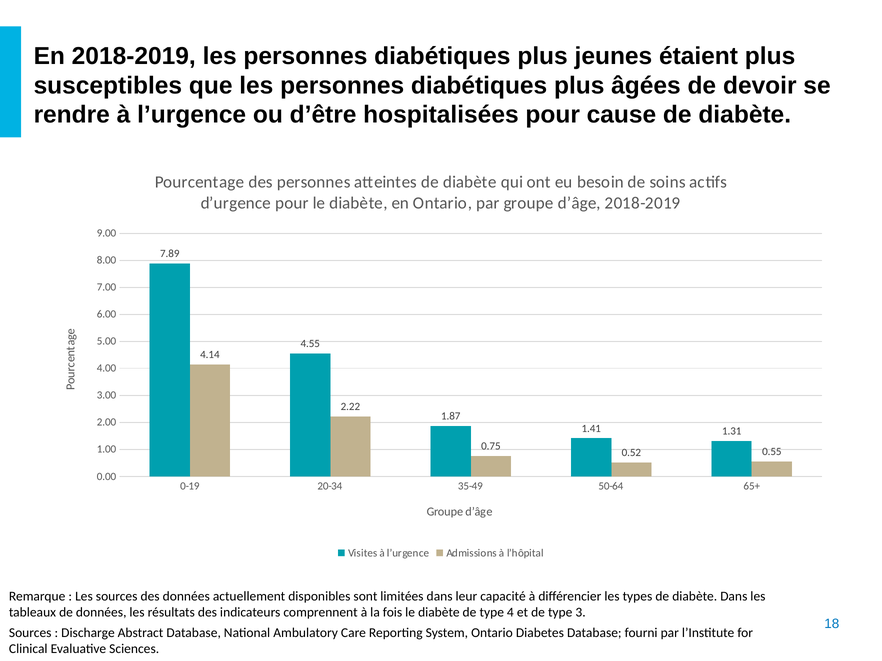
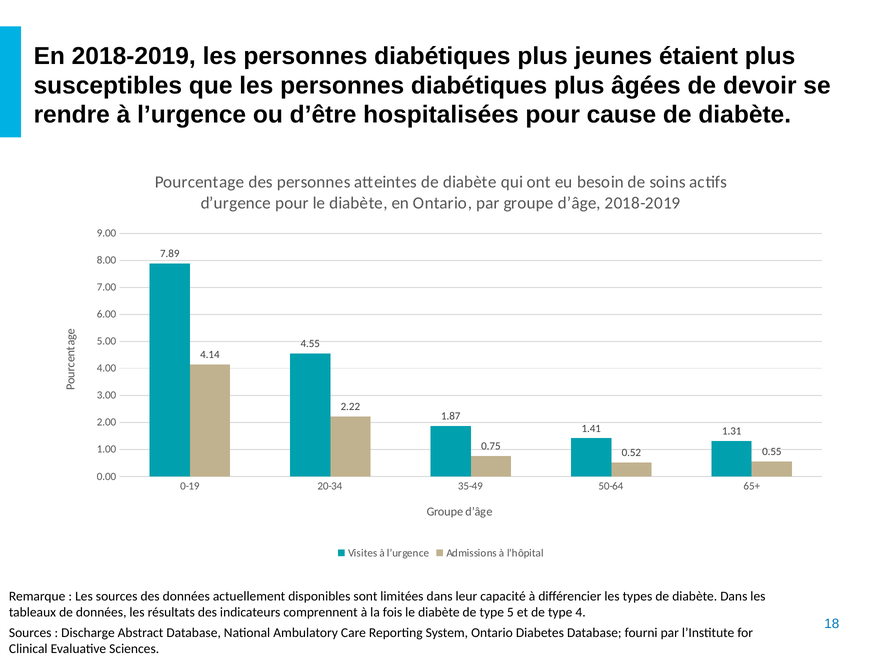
4: 4 -> 5
3: 3 -> 4
